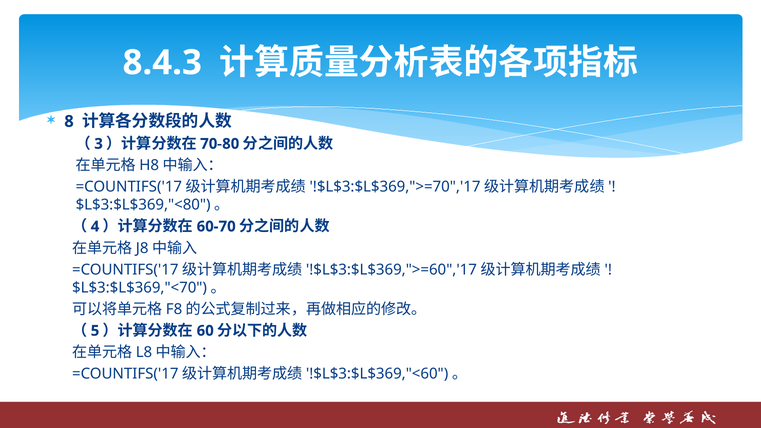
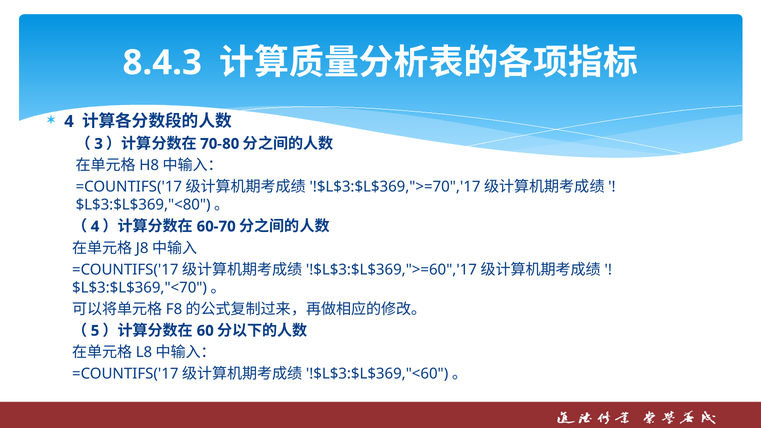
8 at (69, 121): 8 -> 4
